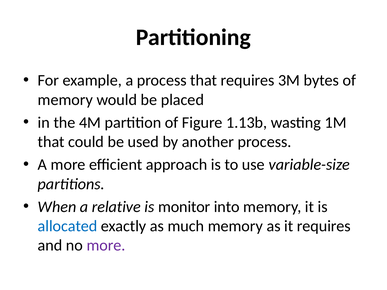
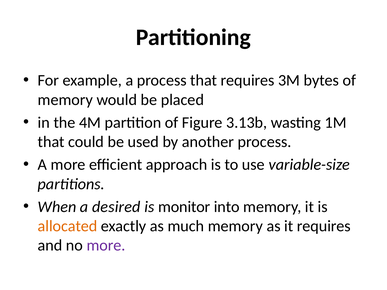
1.13b: 1.13b -> 3.13b
relative: relative -> desired
allocated colour: blue -> orange
